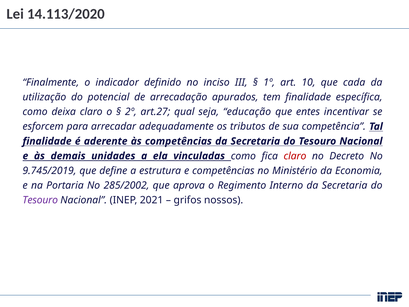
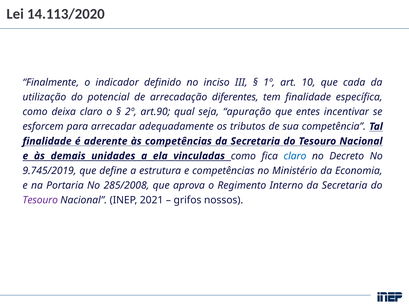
apurados: apurados -> diferentes
art.27: art.27 -> art.90
educação: educação -> apuração
claro at (295, 156) colour: red -> blue
285/2002: 285/2002 -> 285/2008
